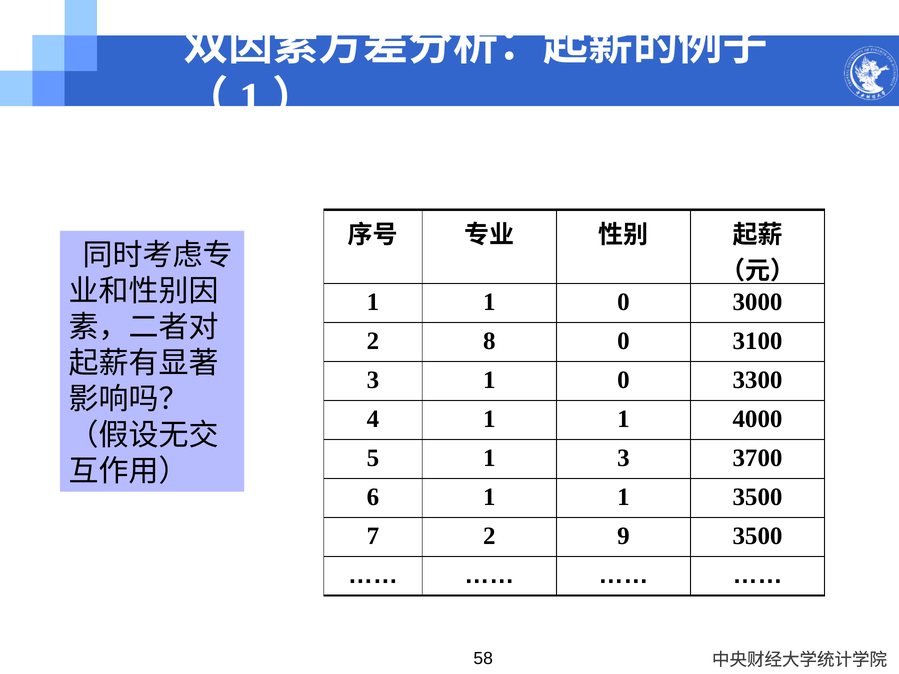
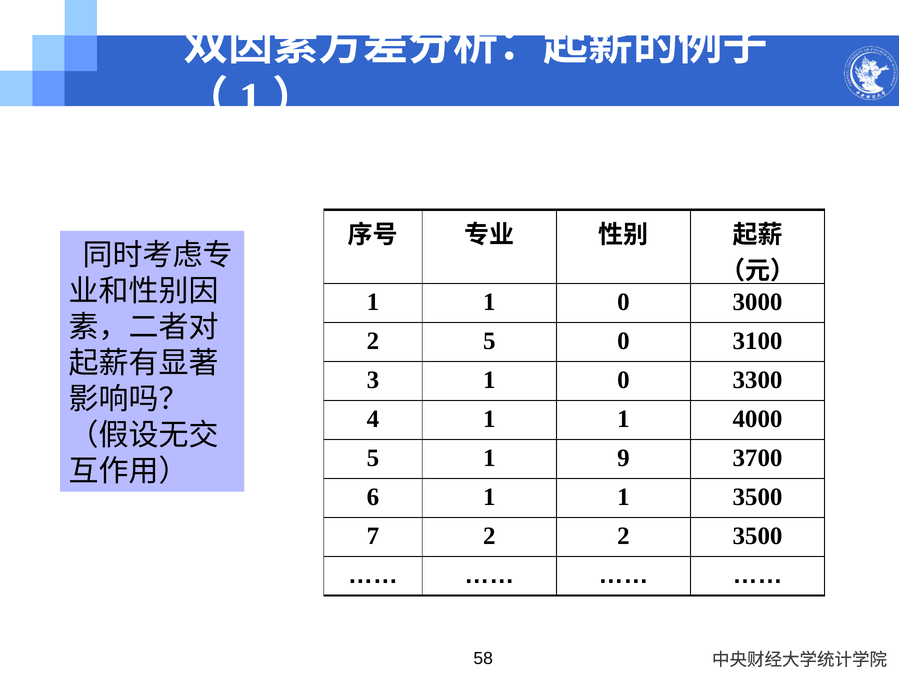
2 8: 8 -> 5
1 3: 3 -> 9
2 9: 9 -> 2
